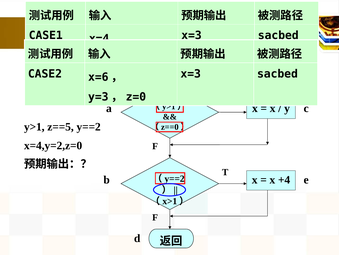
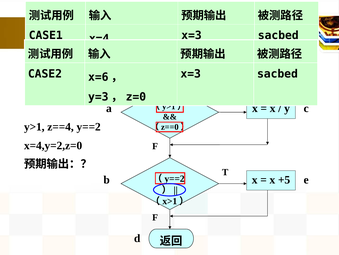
z==5: z==5 -> z==4
+4: +4 -> +5
